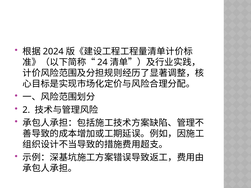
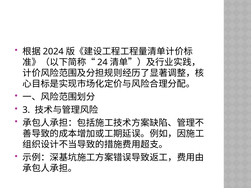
2: 2 -> 3
